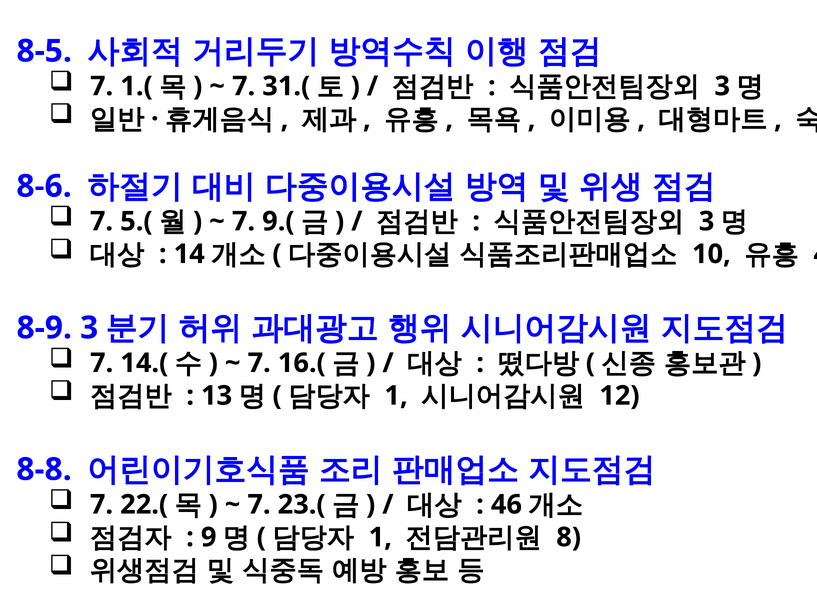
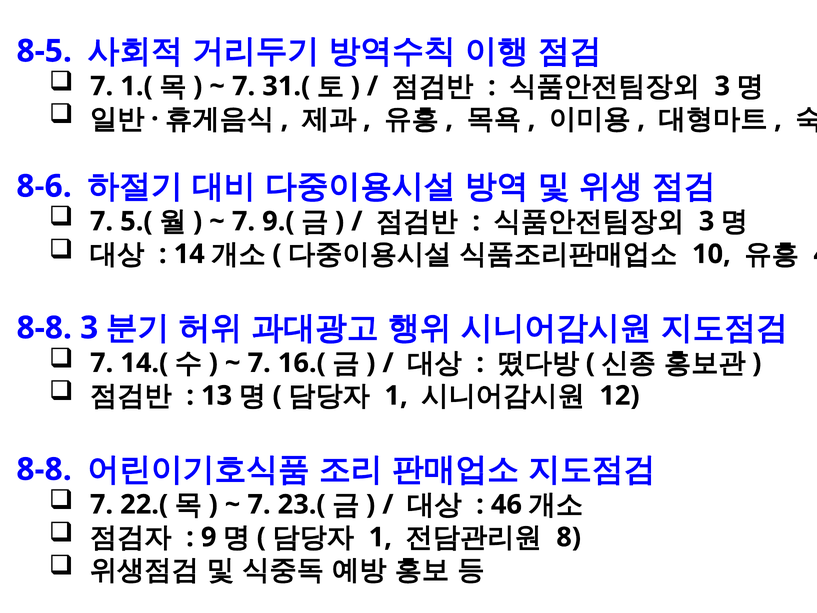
8-9 at (44, 328): 8-9 -> 8-8
